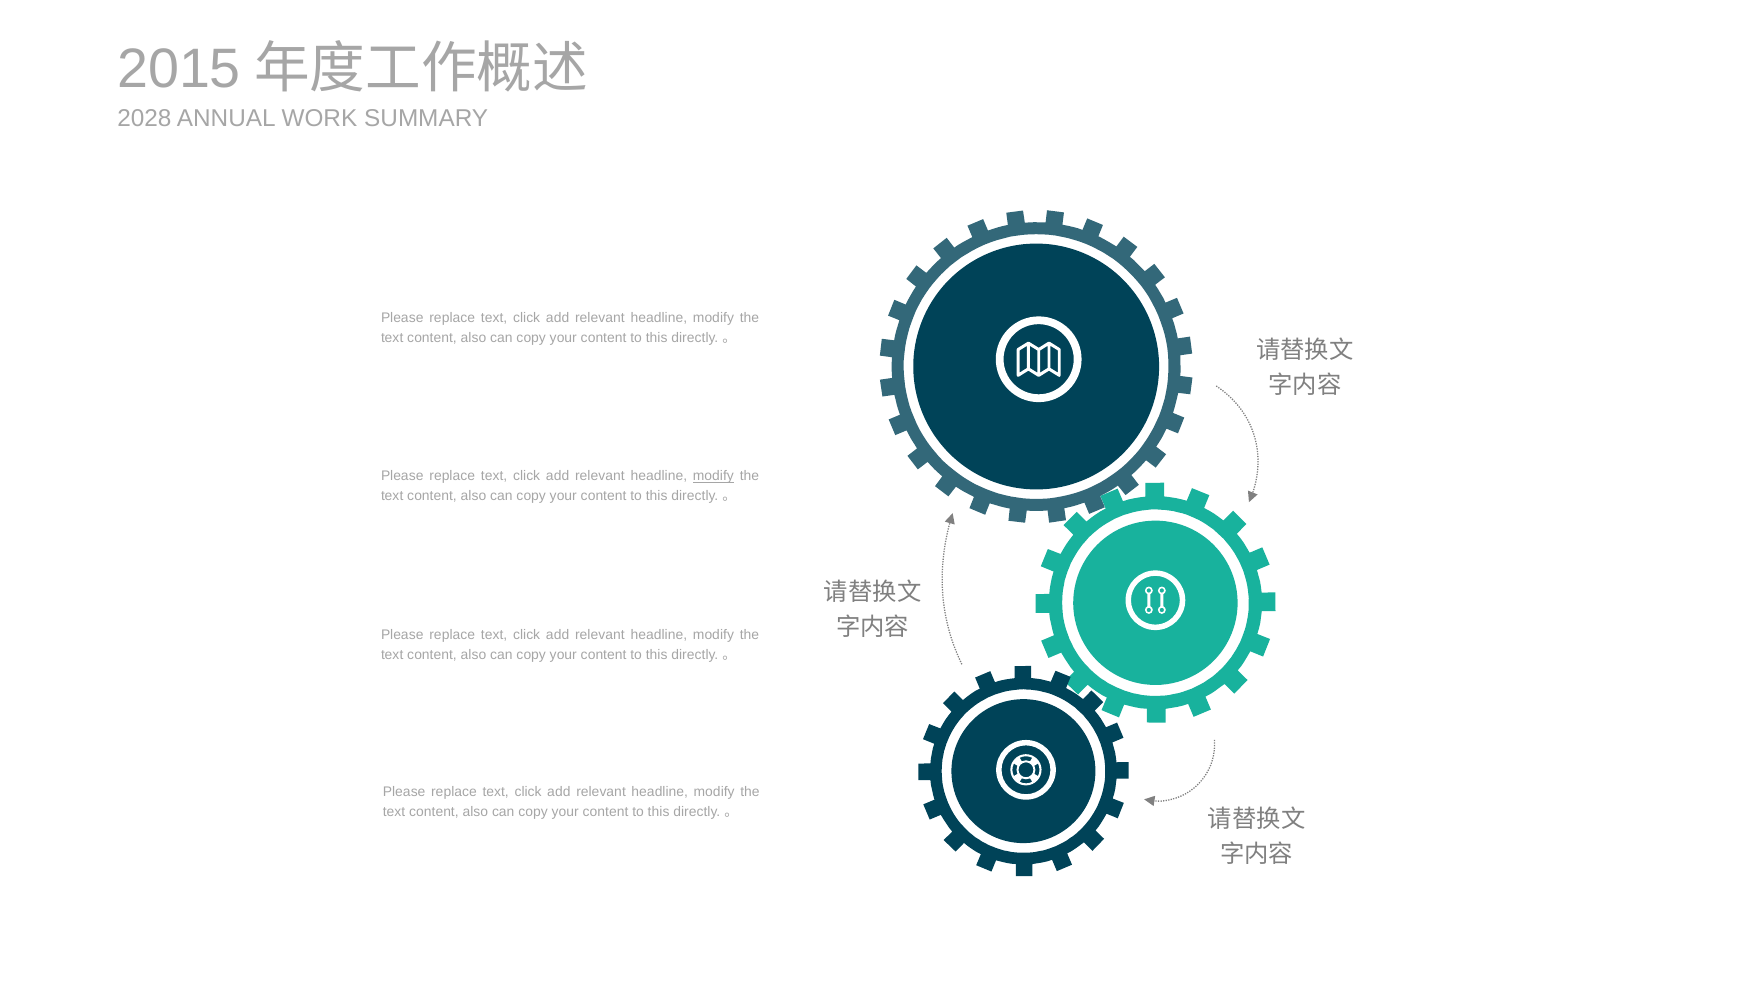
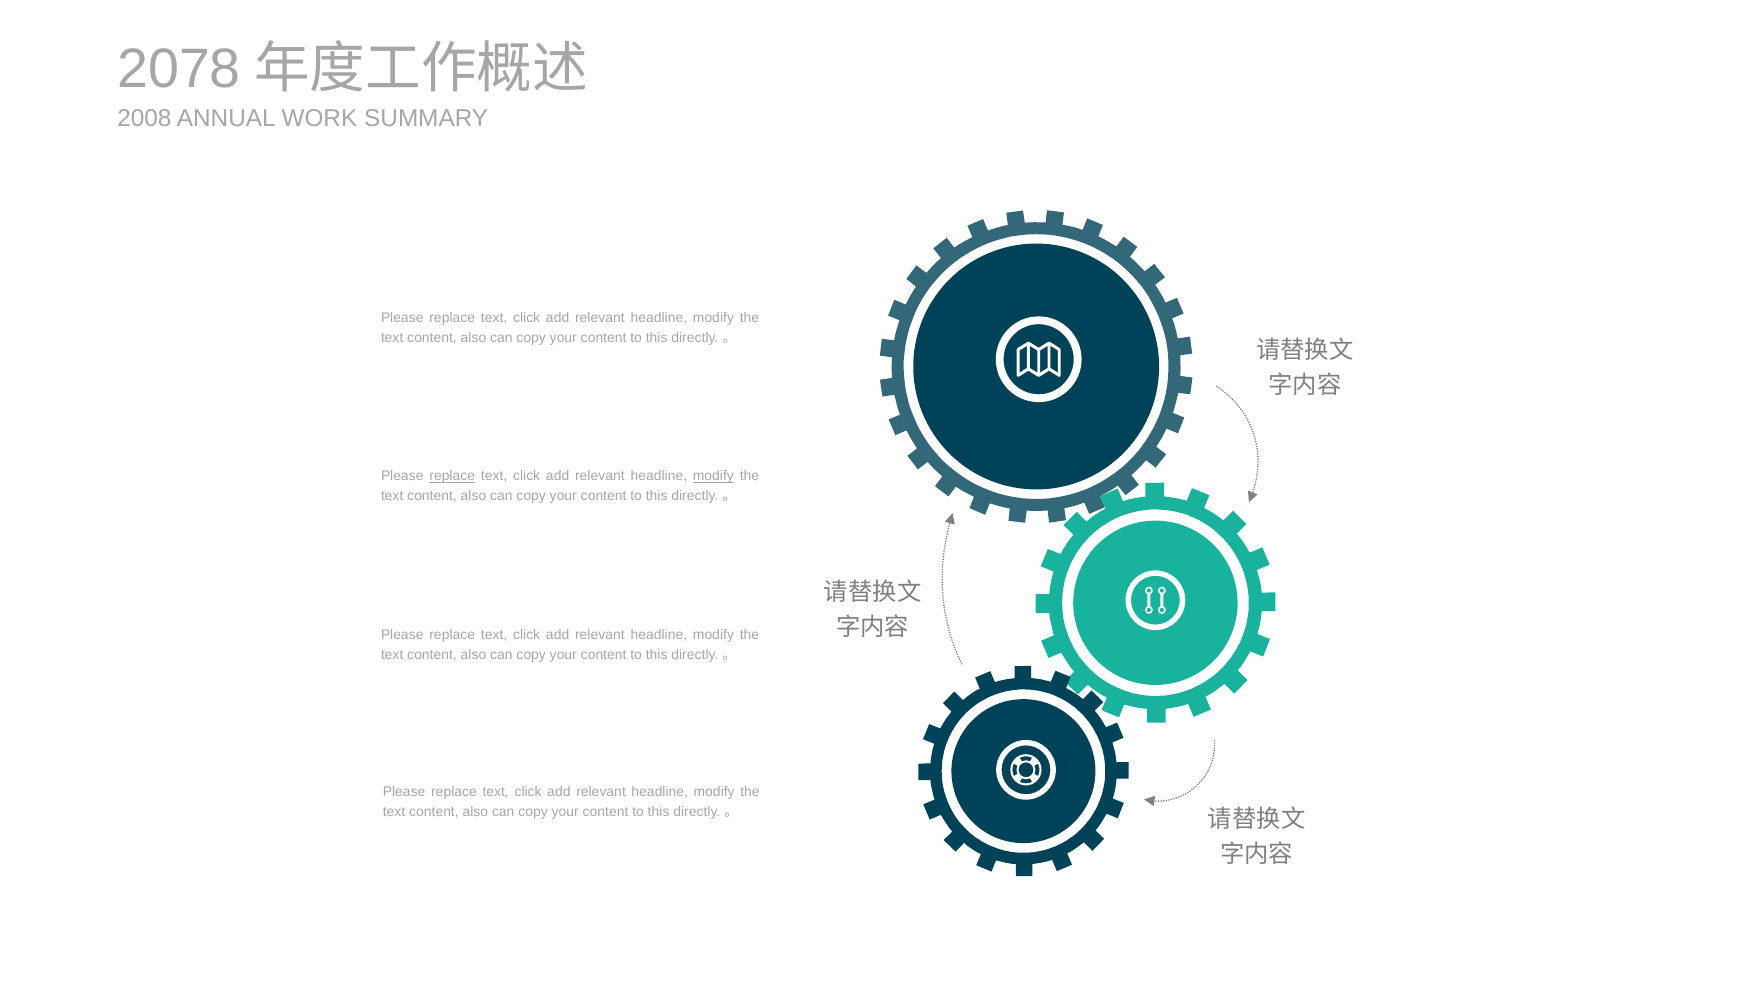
2015: 2015 -> 2078
2028: 2028 -> 2008
replace at (452, 476) underline: none -> present
